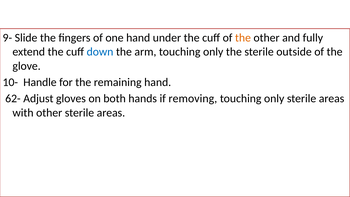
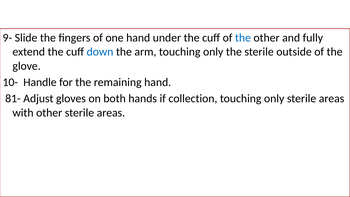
the at (243, 38) colour: orange -> blue
62-: 62- -> 81-
removing: removing -> collection
